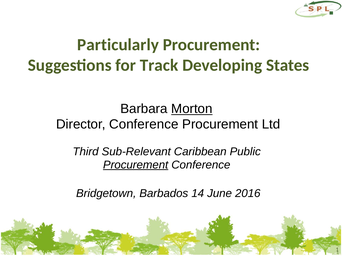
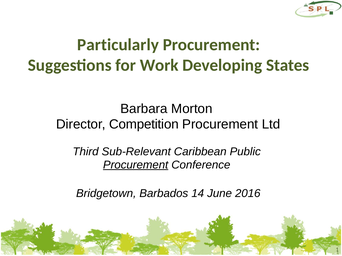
Track: Track -> Work
Morton underline: present -> none
Director Conference: Conference -> Competition
